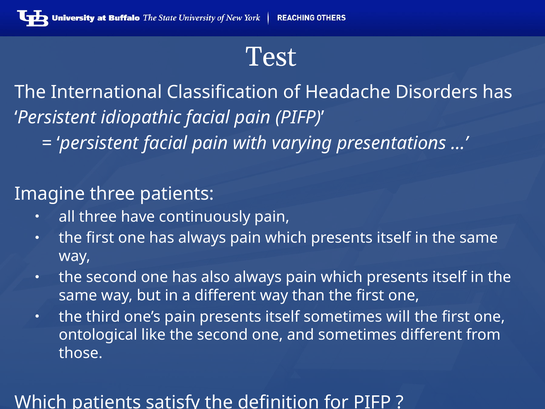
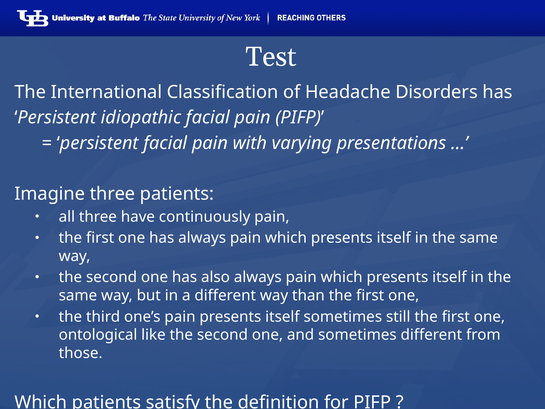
will: will -> still
